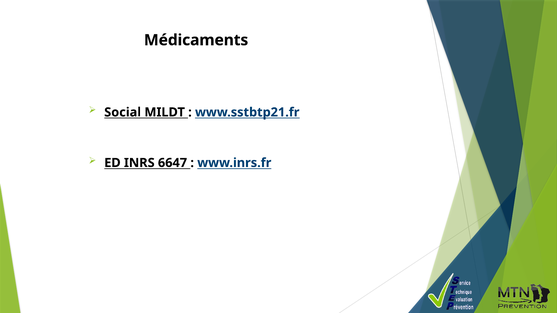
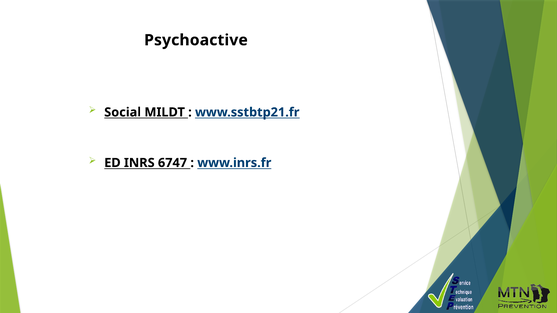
Médicaments: Médicaments -> Psychoactive
6647: 6647 -> 6747
